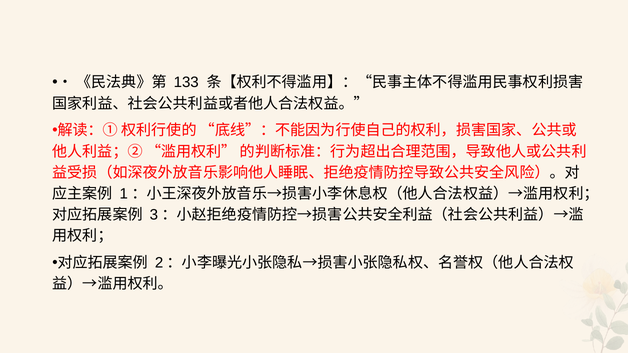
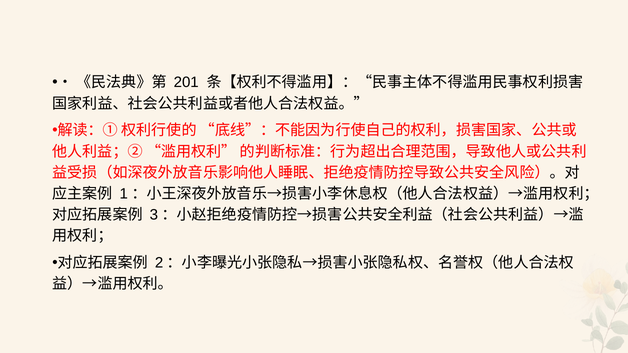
133: 133 -> 201
